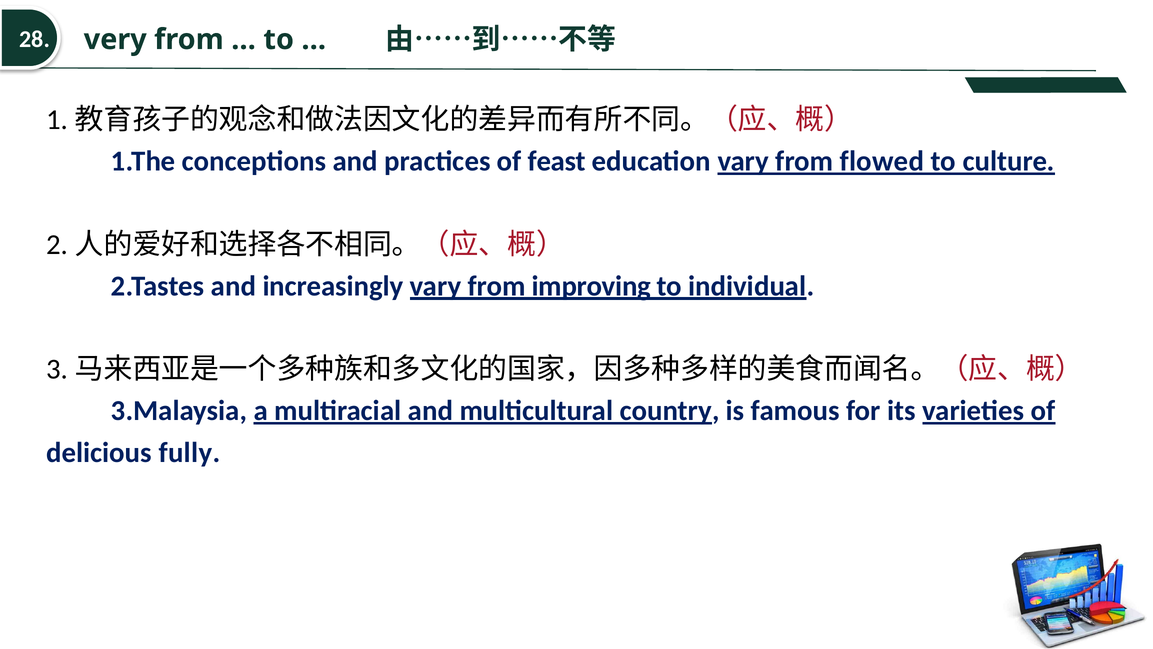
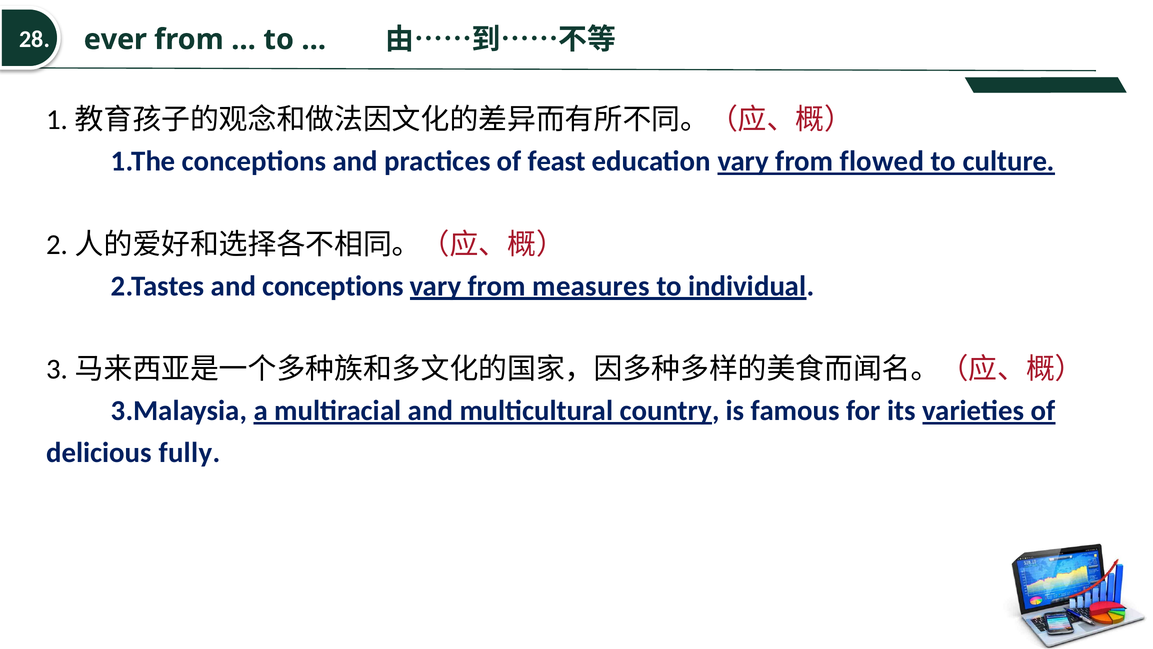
very: very -> ever
and increasingly: increasingly -> conceptions
improving: improving -> measures
